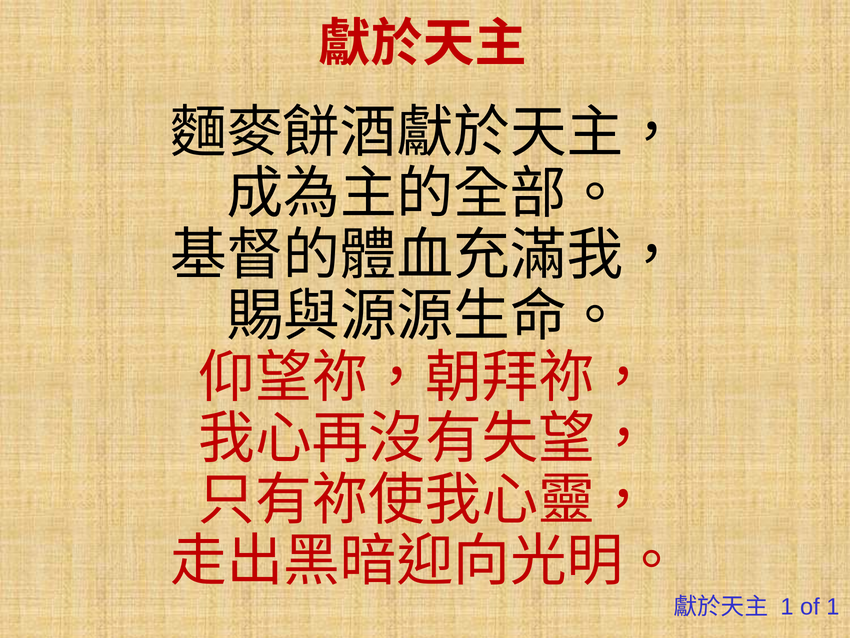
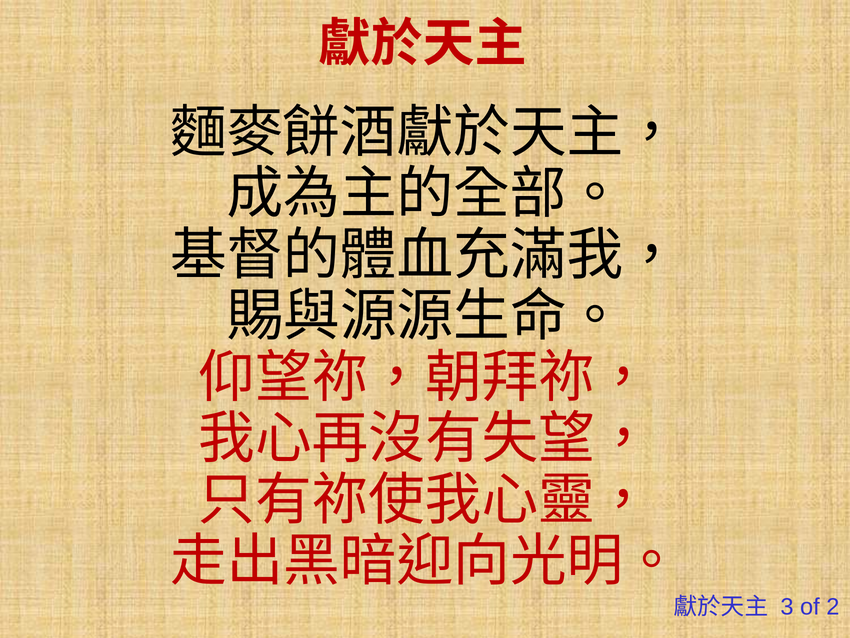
1 at (787, 607): 1 -> 3
of 1: 1 -> 2
